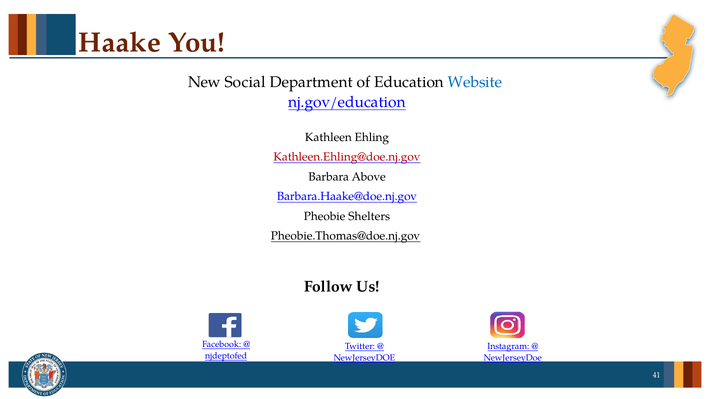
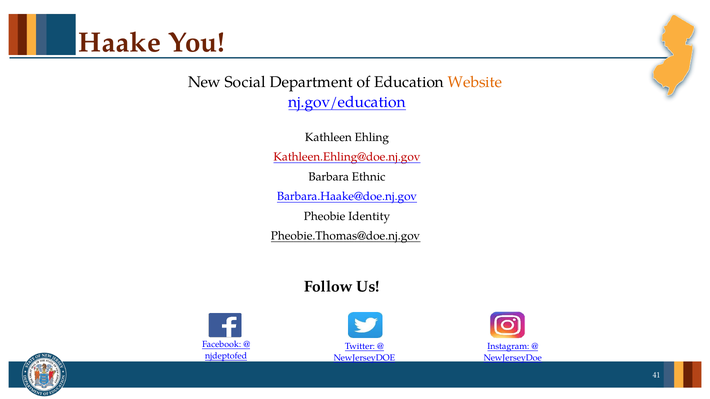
Website colour: blue -> orange
Above: Above -> Ethnic
Shelters: Shelters -> Identity
